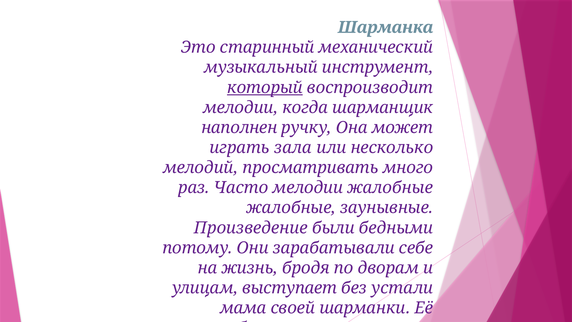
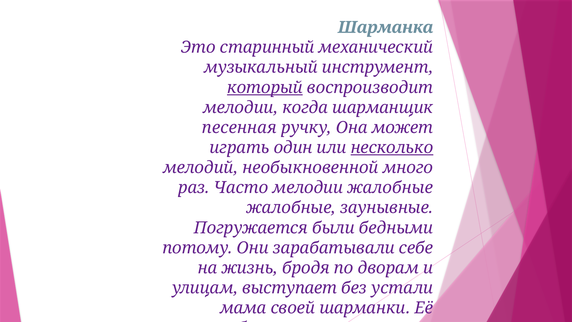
наполнен: наполнен -> песенная
зала: зала -> один
несколько underline: none -> present
просматривать: просматривать -> необыкновенной
Произведение: Произведение -> Погружается
